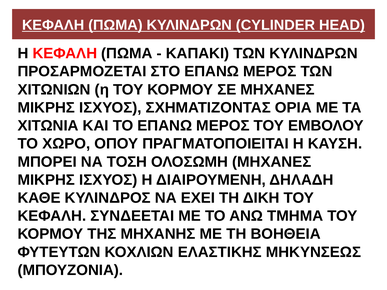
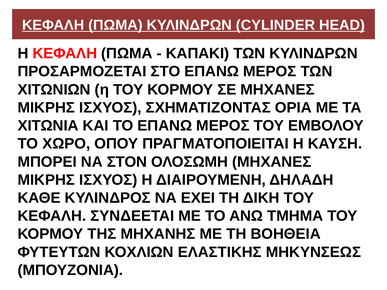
ΤΟΣΗ: ΤΟΣΗ -> ΣΤΟΝ
